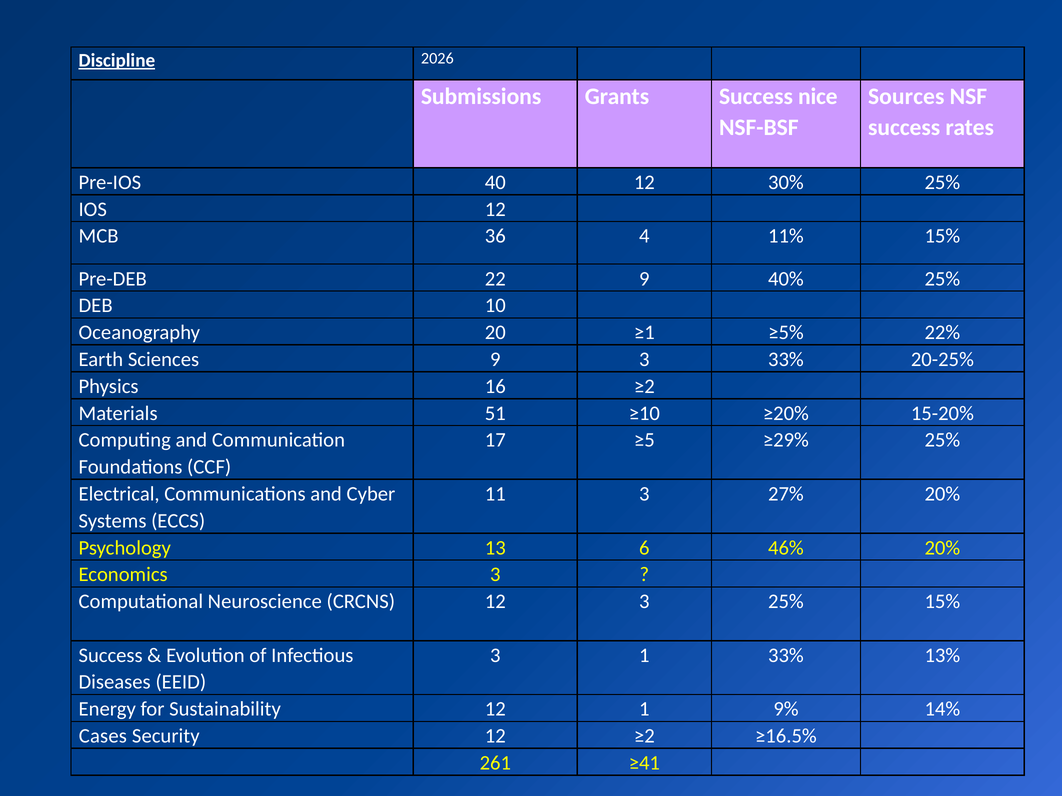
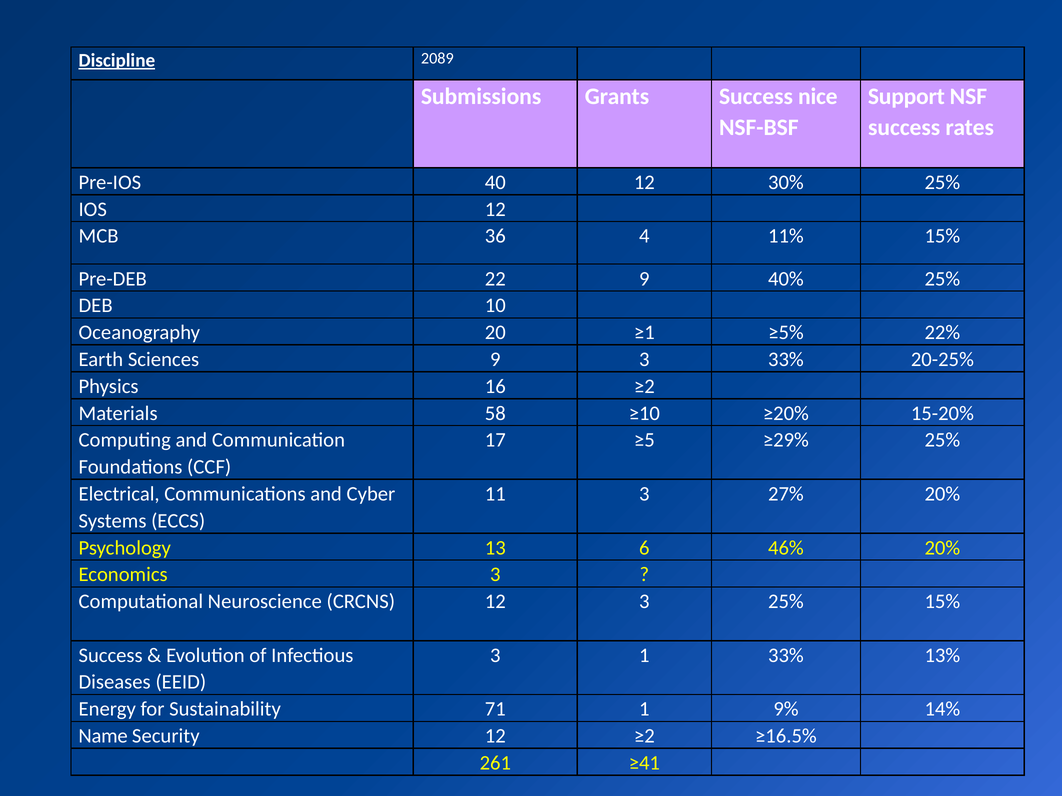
2026: 2026 -> 2089
Sources: Sources -> Support
51: 51 -> 58
Sustainability 12: 12 -> 71
Cases: Cases -> Name
